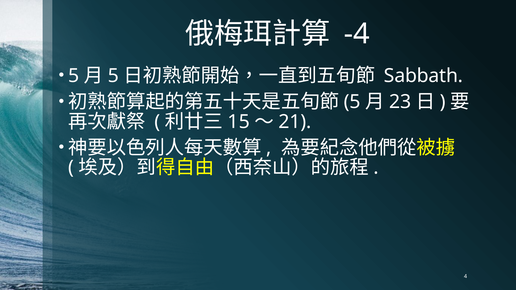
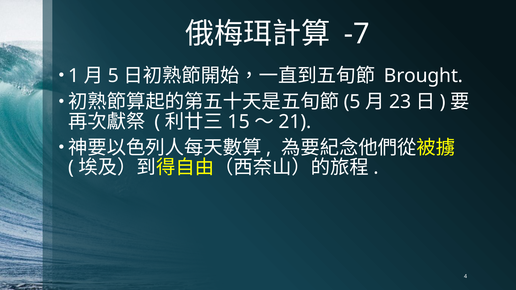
-4: -4 -> -7
5 at (74, 76): 5 -> 1
Sabbath: Sabbath -> Brought
